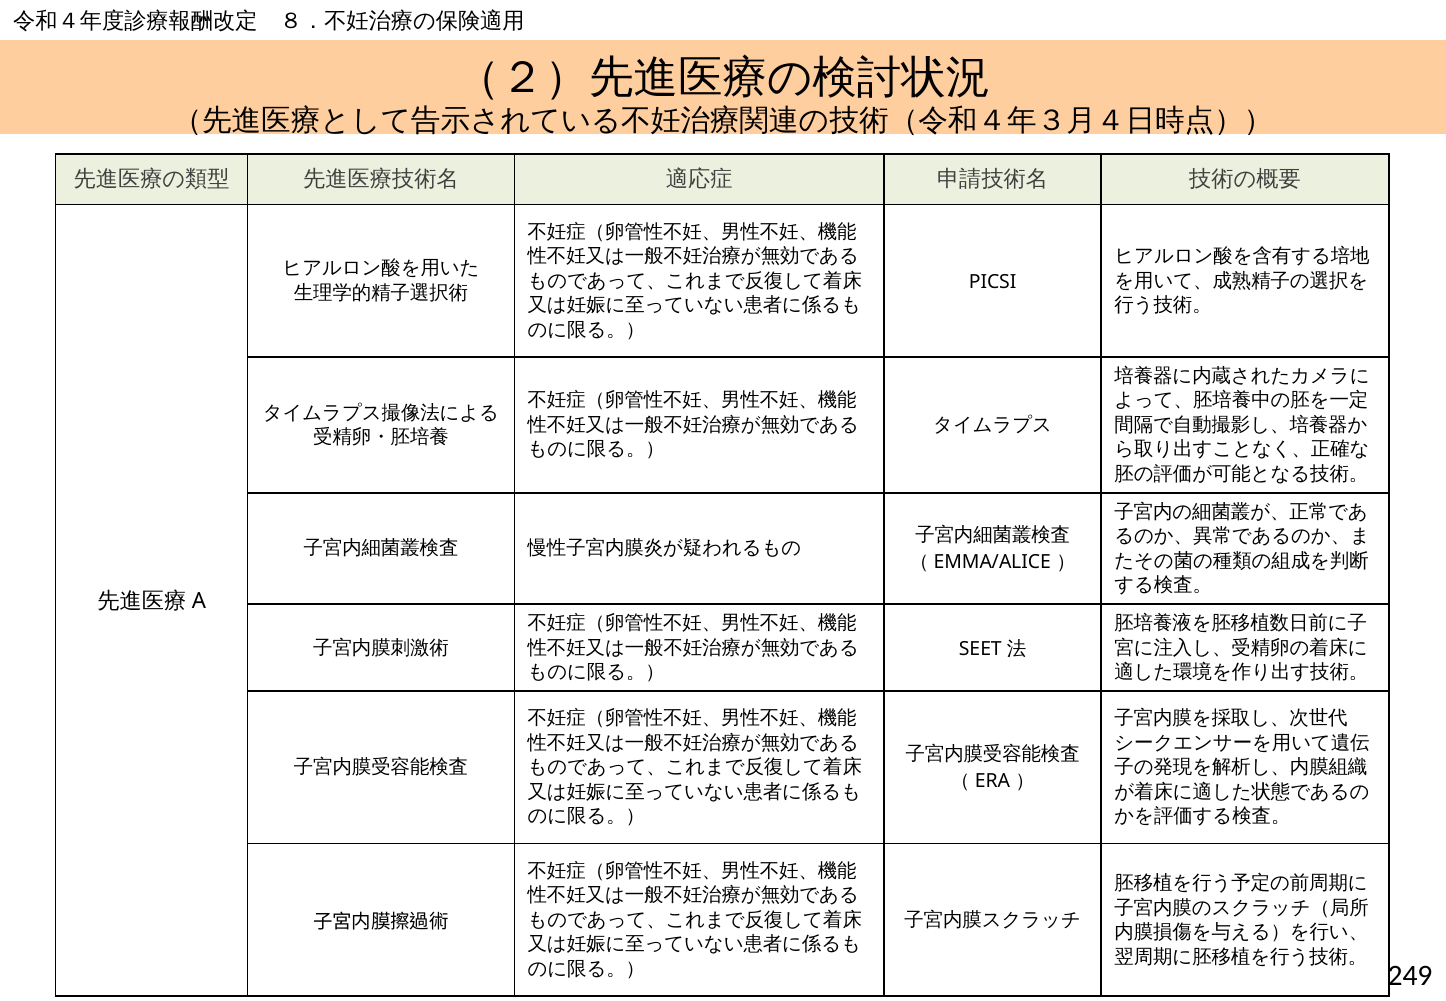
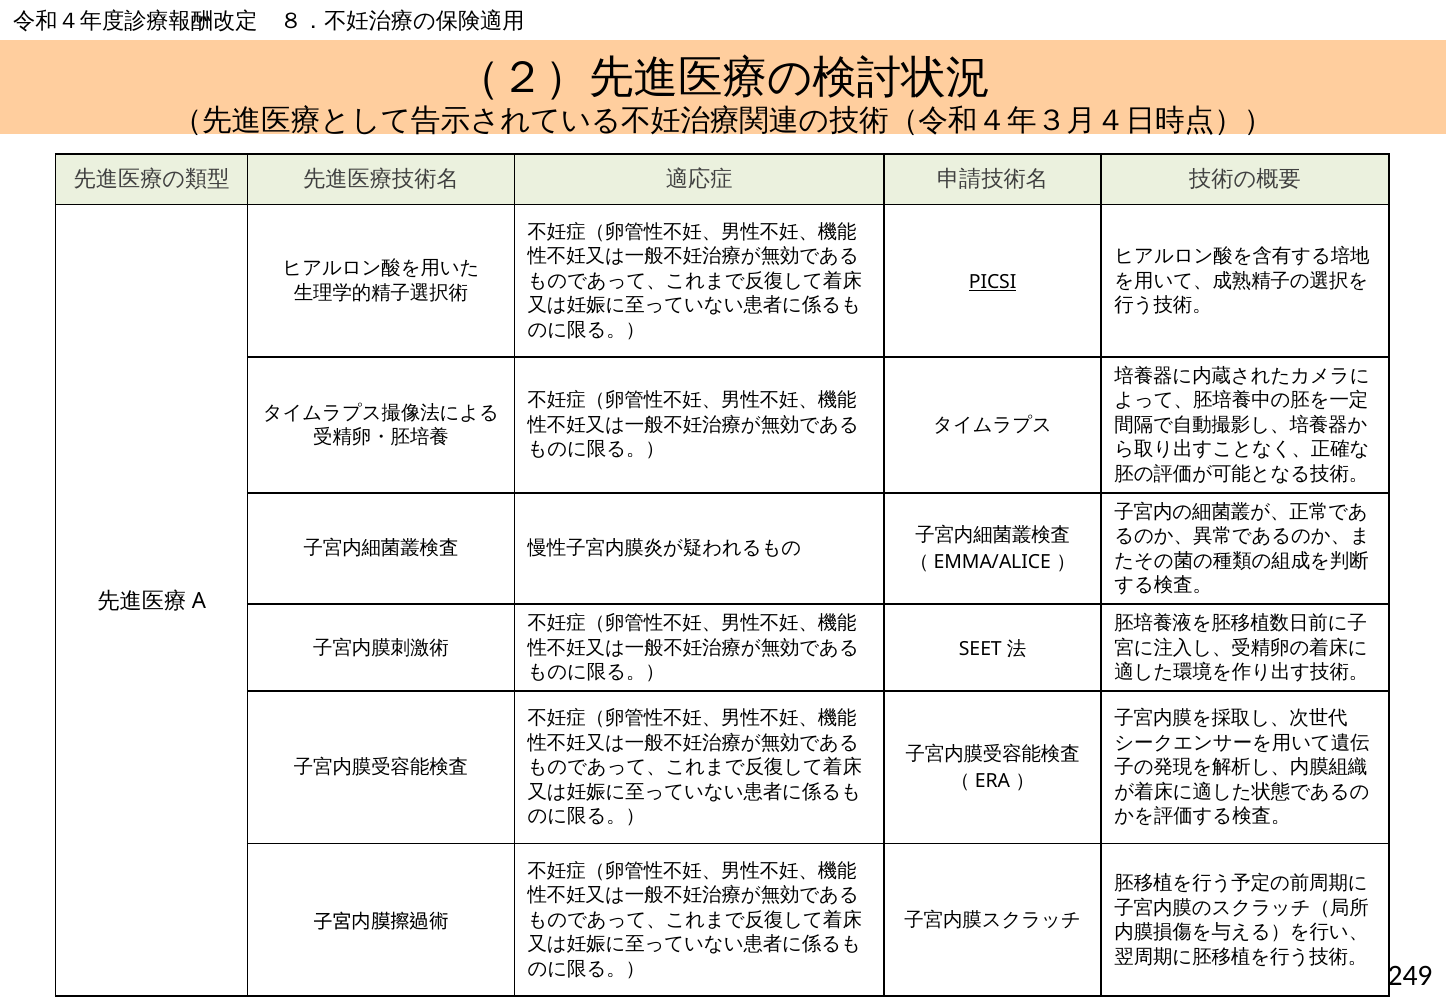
PICSI underline: none -> present
